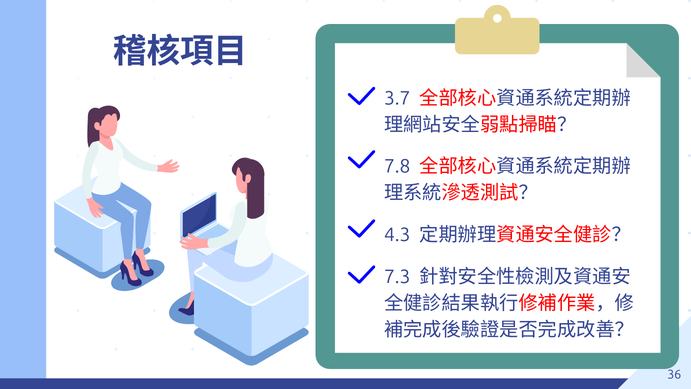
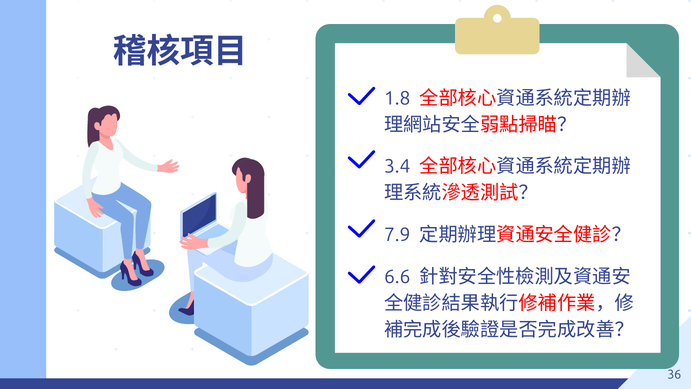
3.7: 3.7 -> 1.8
7.8: 7.8 -> 3.4
4.3: 4.3 -> 7.9
7.3: 7.3 -> 6.6
